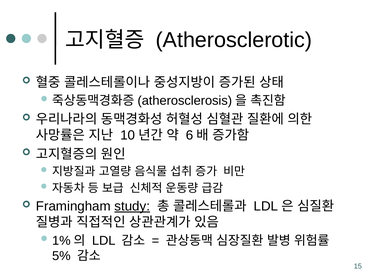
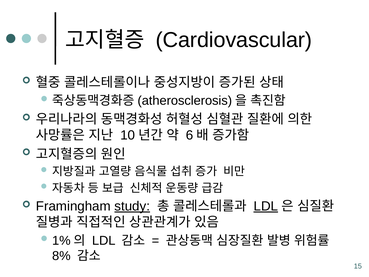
Atherosclerotic: Atherosclerotic -> Cardiovascular
LDL at (266, 206) underline: none -> present
5%: 5% -> 8%
